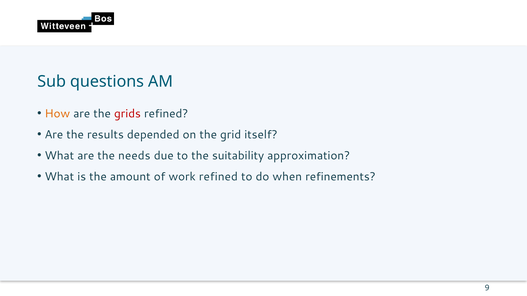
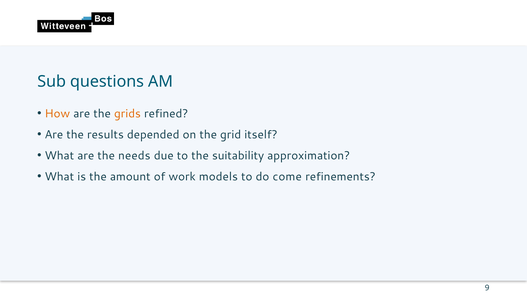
grids colour: red -> orange
work refined: refined -> models
when: when -> come
